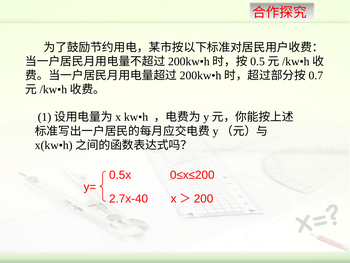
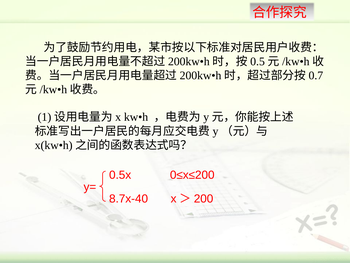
2.7x-40: 2.7x-40 -> 8.7x-40
